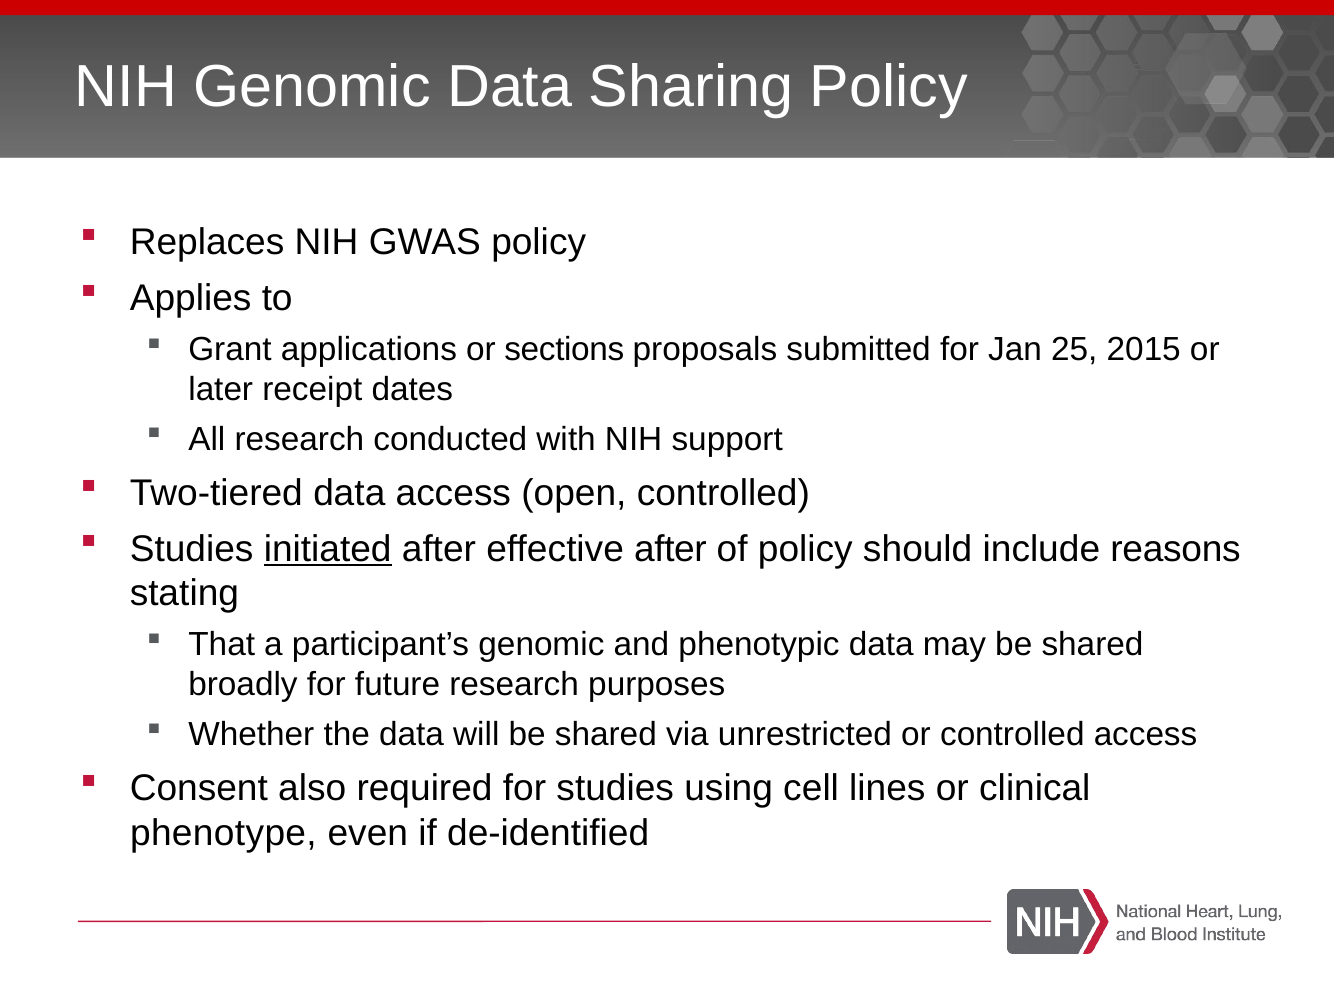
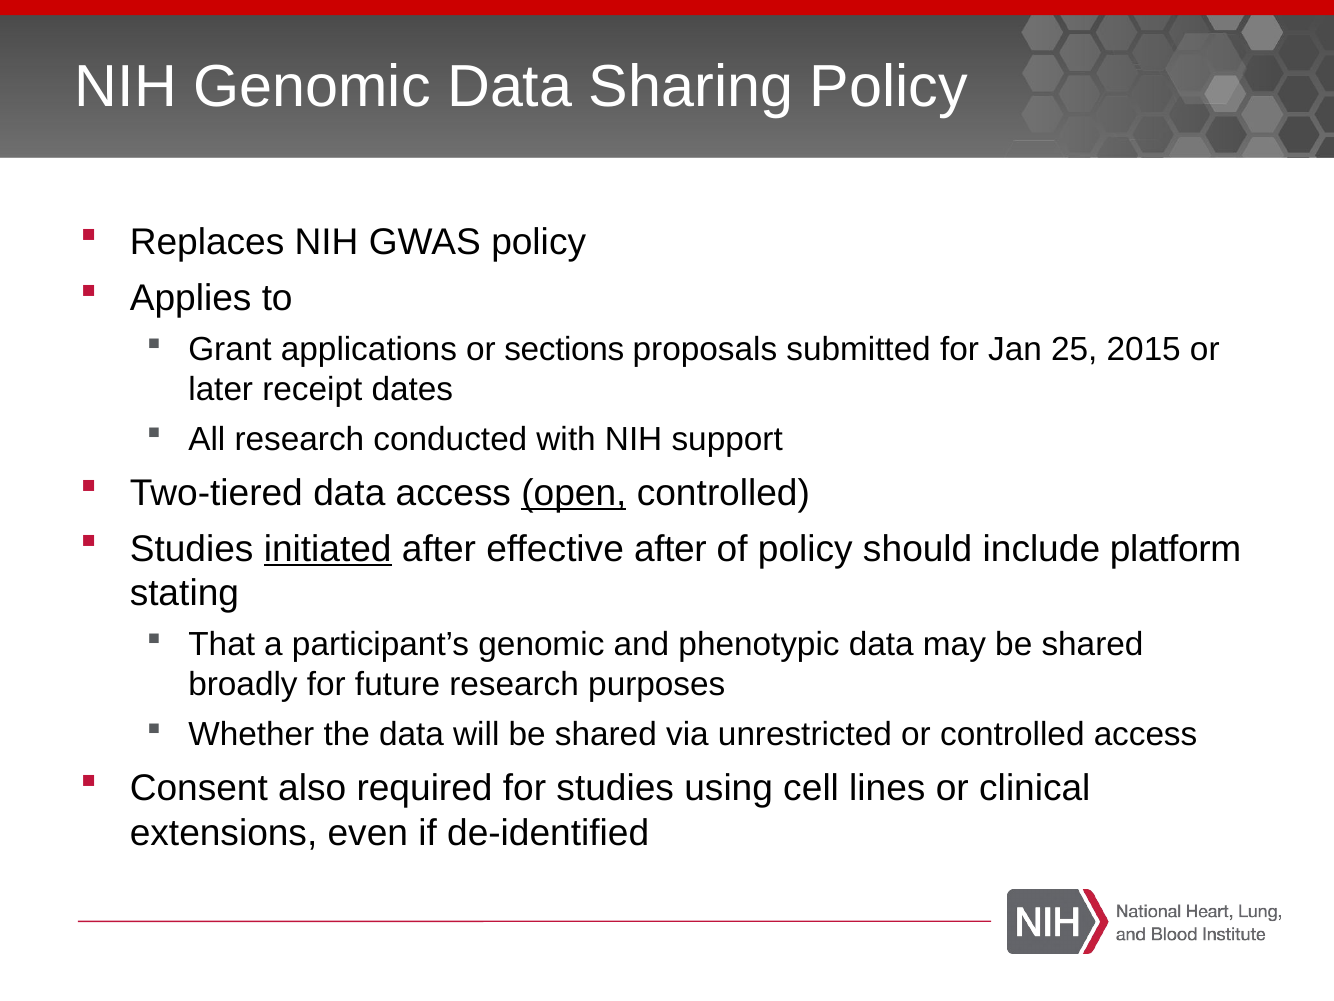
open underline: none -> present
reasons: reasons -> platform
phenotype: phenotype -> extensions
